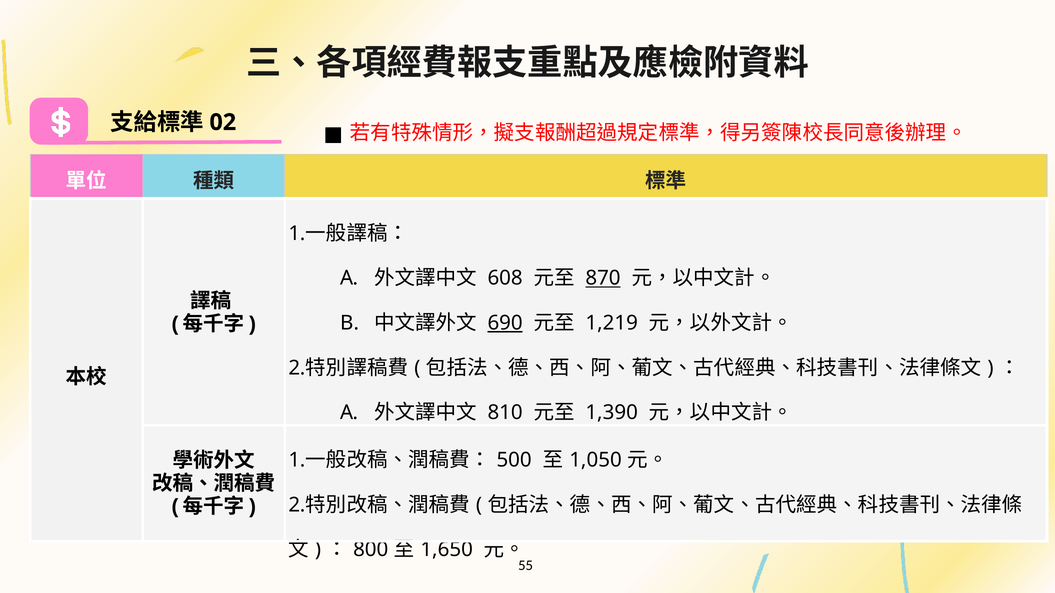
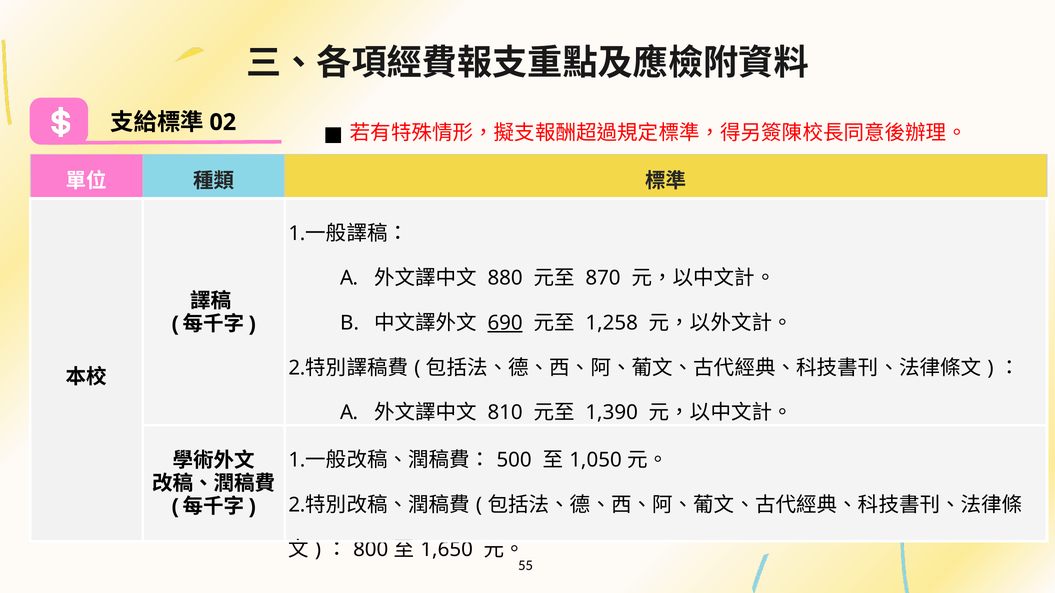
608: 608 -> 880
870 underline: present -> none
1,219: 1,219 -> 1,258
